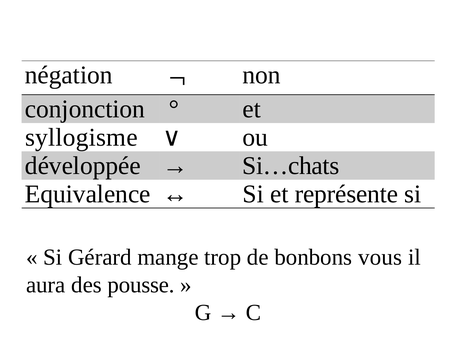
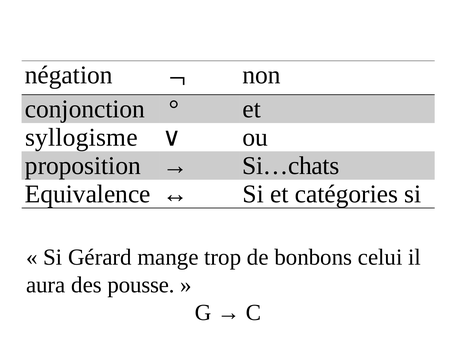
développée: développée -> proposition
représente: représente -> catégories
vous: vous -> celui
